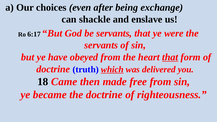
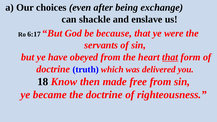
be servants: servants -> because
which underline: present -> none
Came: Came -> Know
